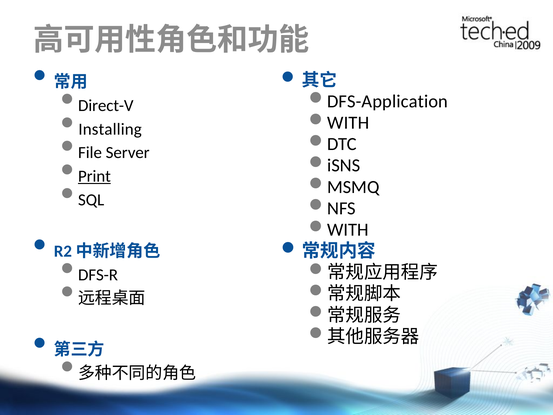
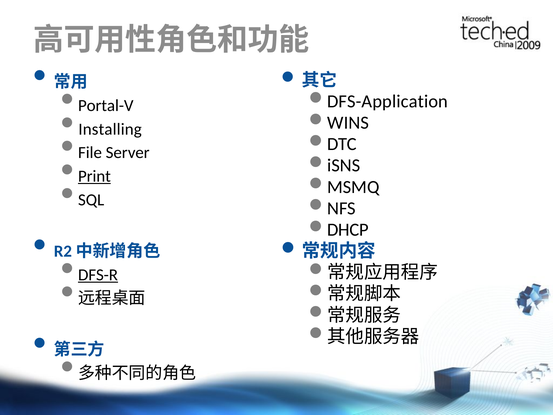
Direct-V: Direct-V -> Portal-V
WITH at (348, 123): WITH -> WINS
WITH at (348, 230): WITH -> DHCP
DFS-R underline: none -> present
